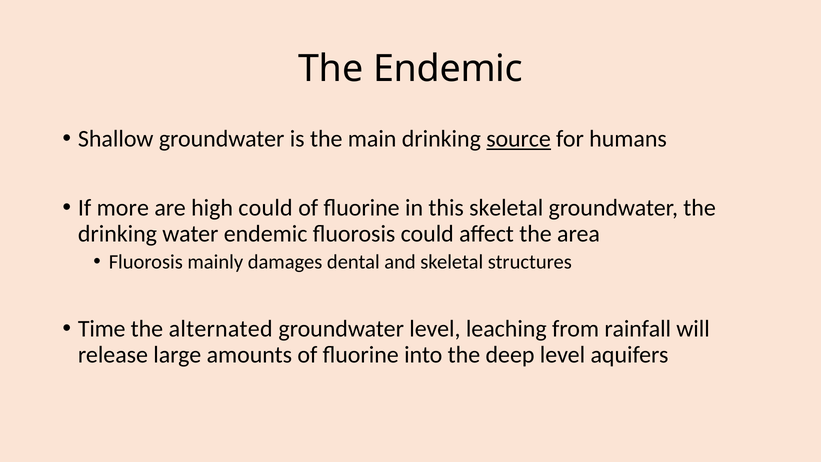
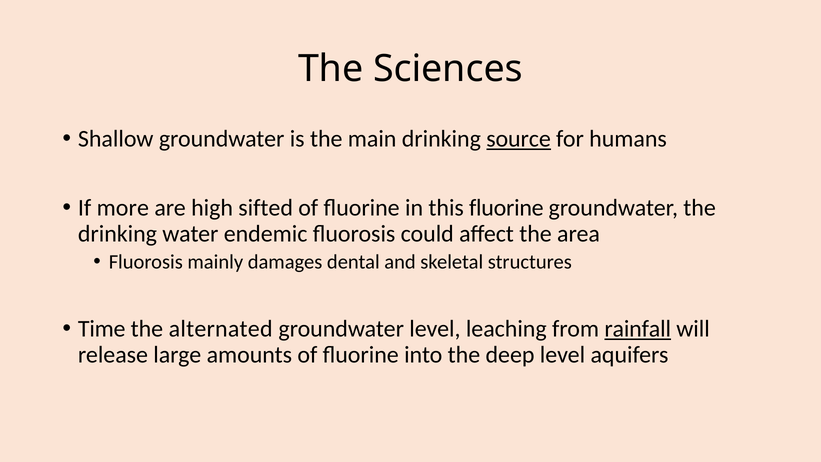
The Endemic: Endemic -> Sciences
high could: could -> sifted
this skeletal: skeletal -> fluorine
rainfall underline: none -> present
